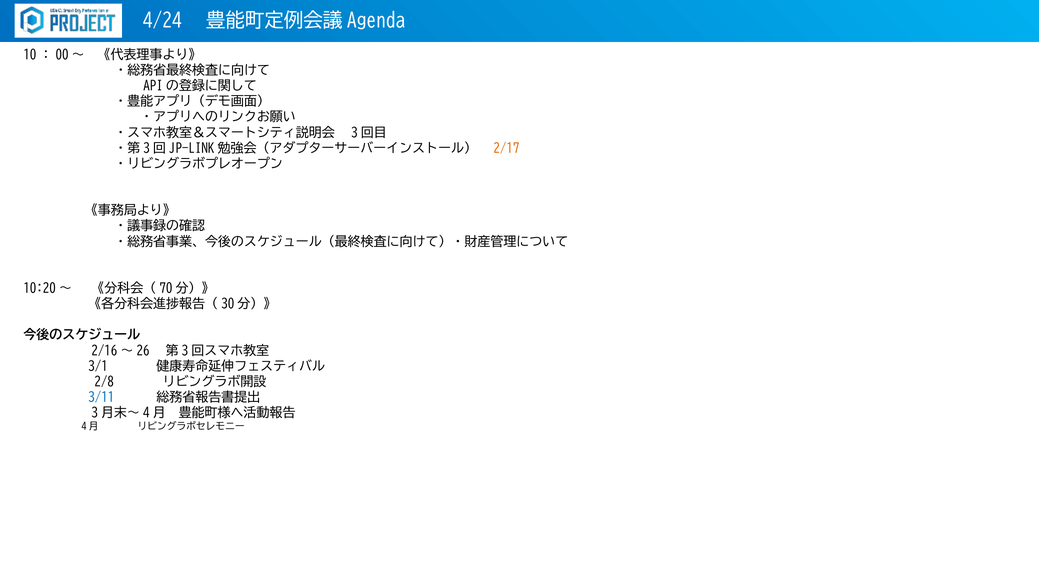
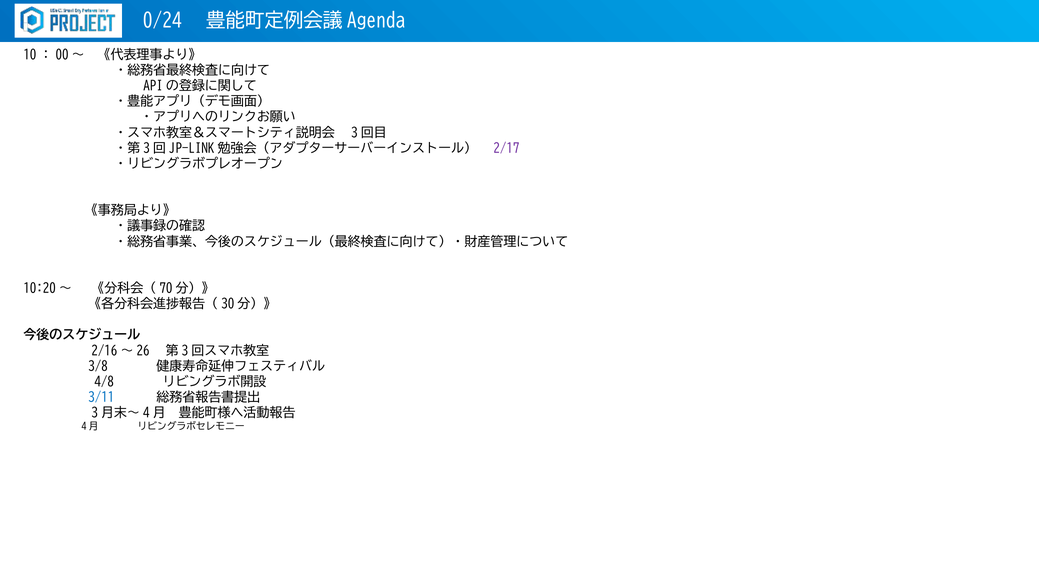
4/24: 4/24 -> 0/24
2/17 colour: orange -> purple
3/1: 3/1 -> 3/8
2/8: 2/8 -> 4/8
